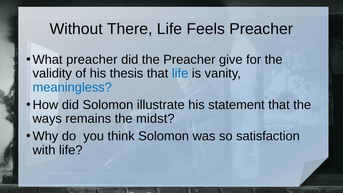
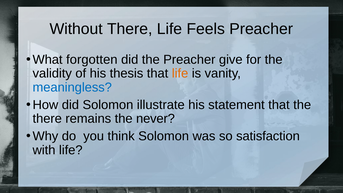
What preacher: preacher -> forgotten
life at (180, 73) colour: blue -> orange
ways at (47, 119): ways -> there
midst: midst -> never
